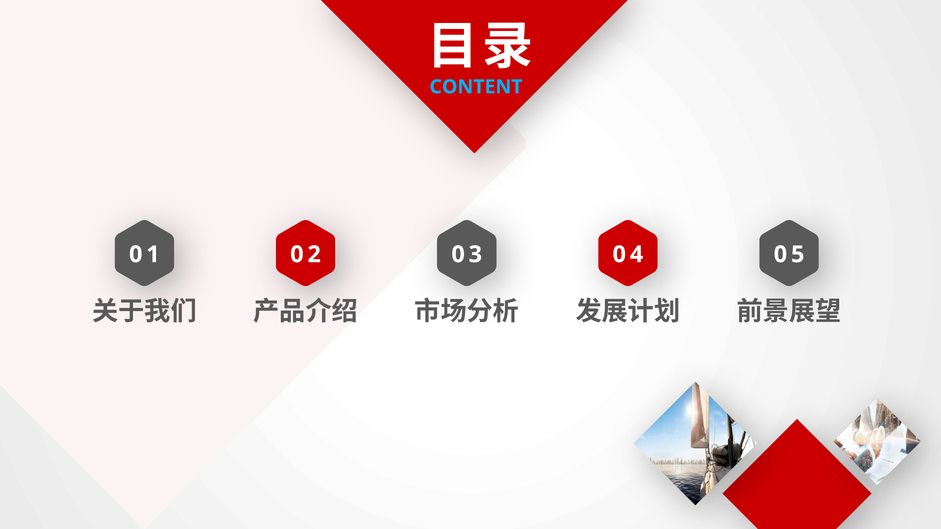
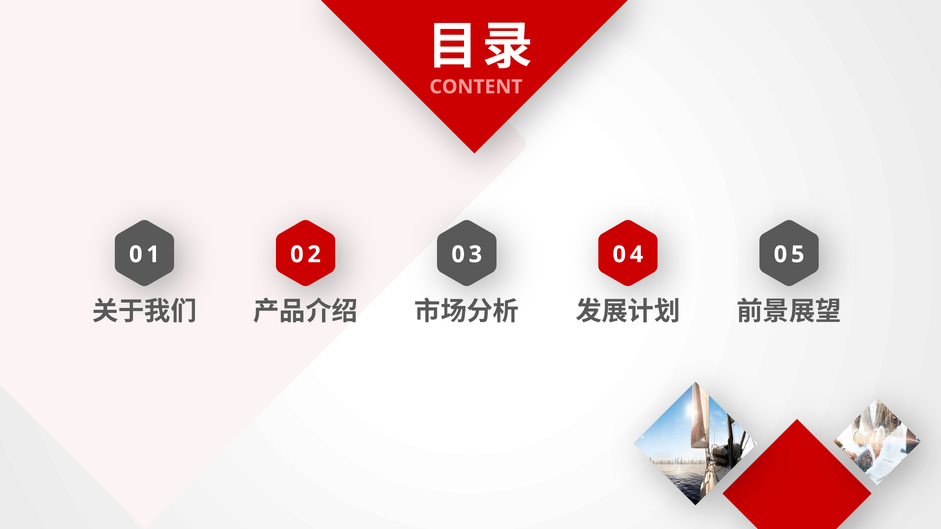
CONTENT colour: light blue -> pink
